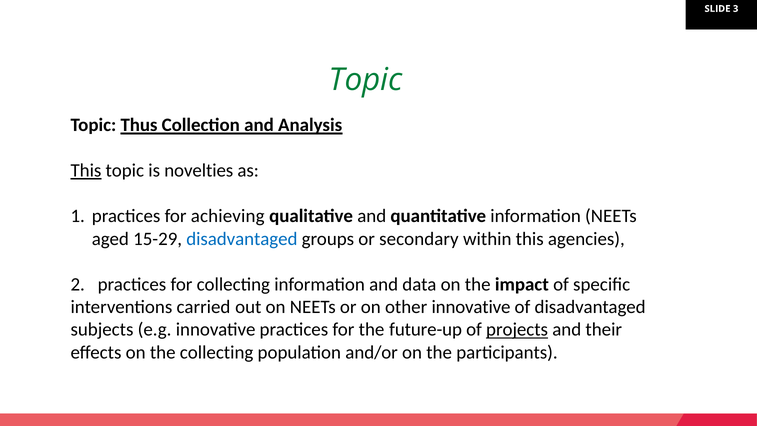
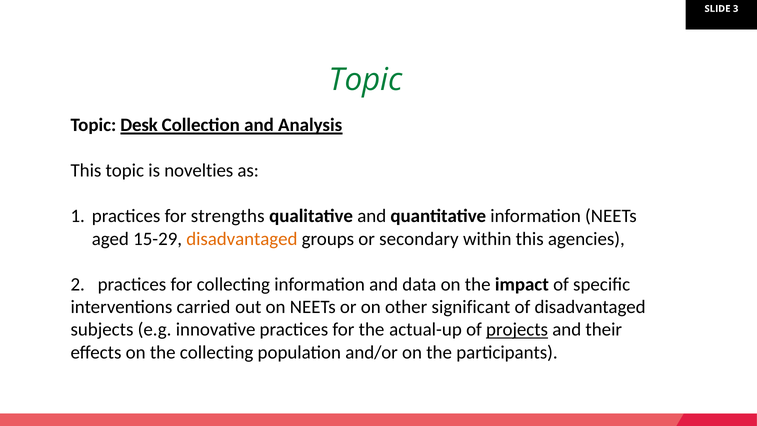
Thus: Thus -> Desk
This at (86, 171) underline: present -> none
achieving: achieving -> strengths
disadvantaged at (242, 239) colour: blue -> orange
other innovative: innovative -> significant
future-up: future-up -> actual-up
